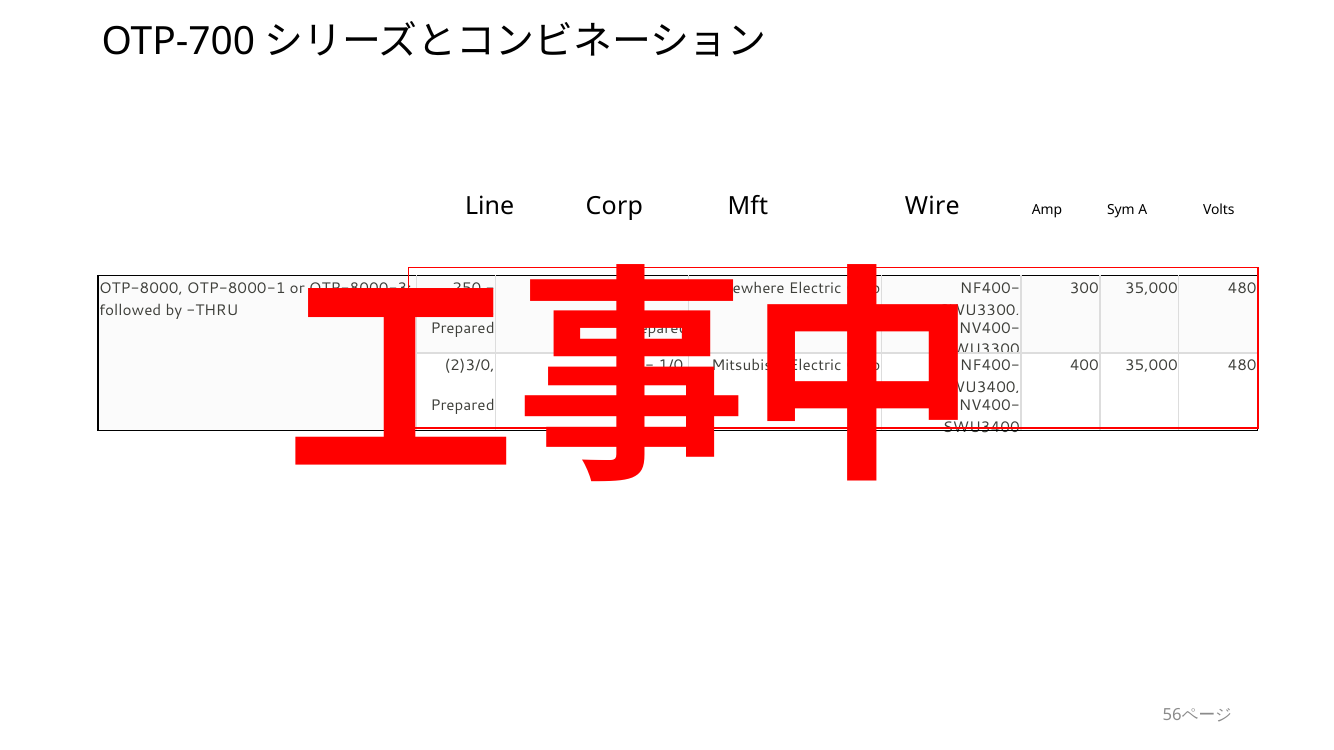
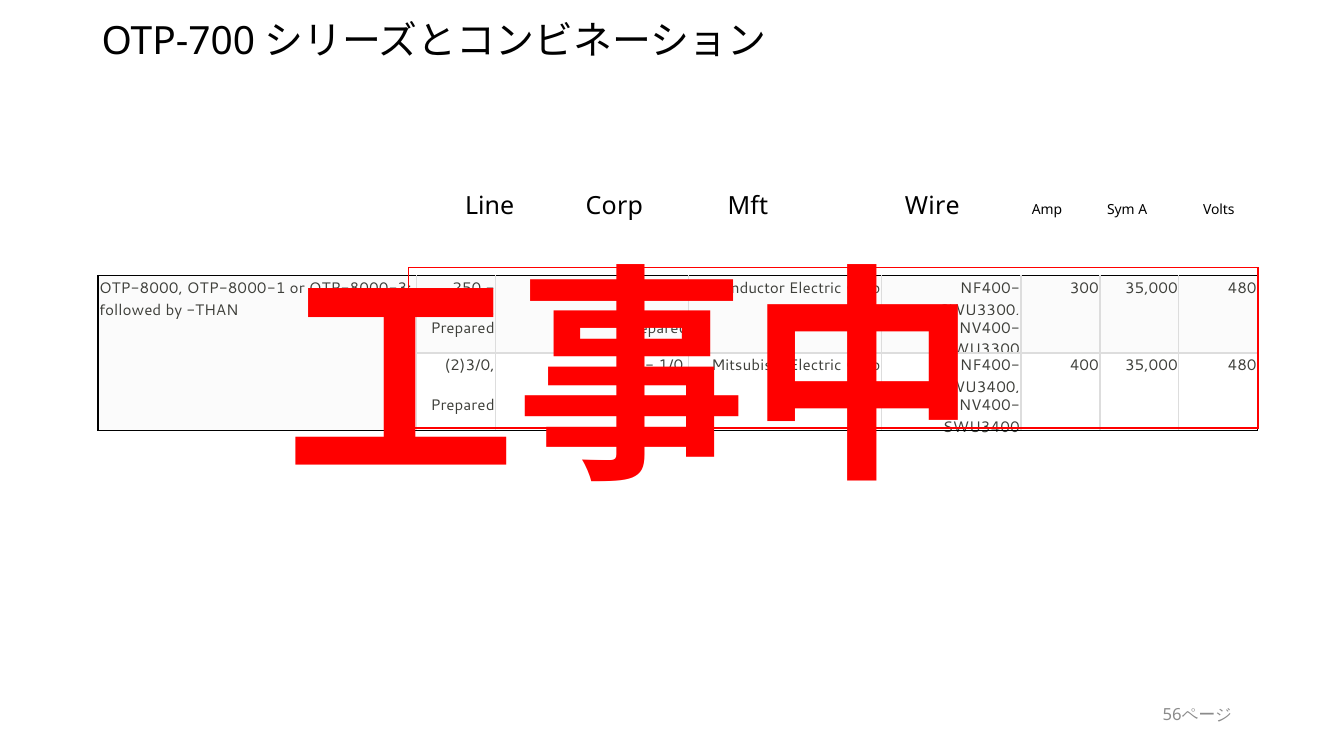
Elsewhere: Elsewhere -> Conductor
THRU: THRU -> THAN
